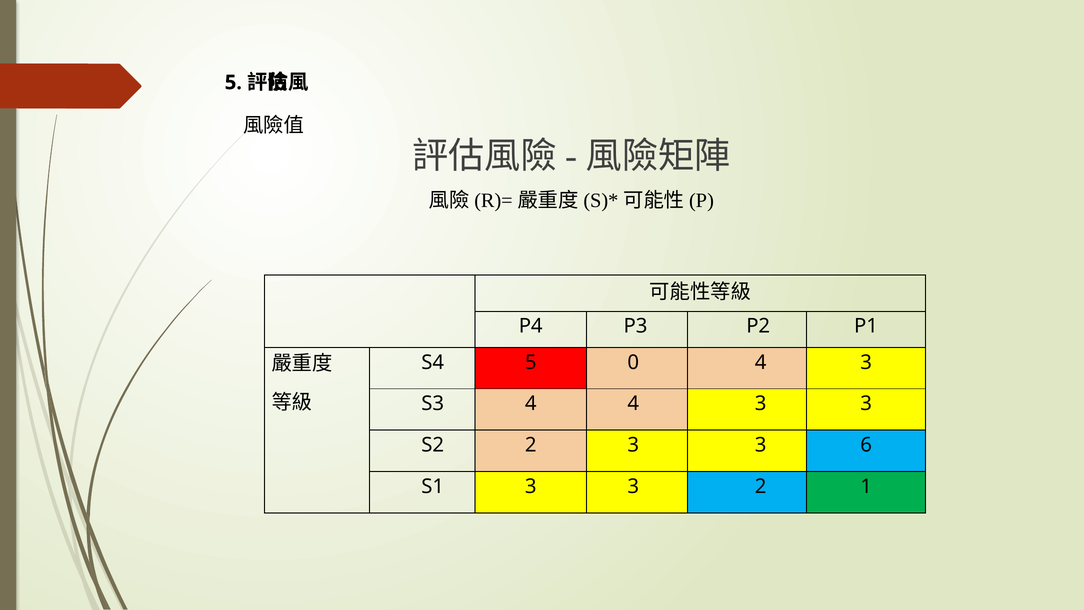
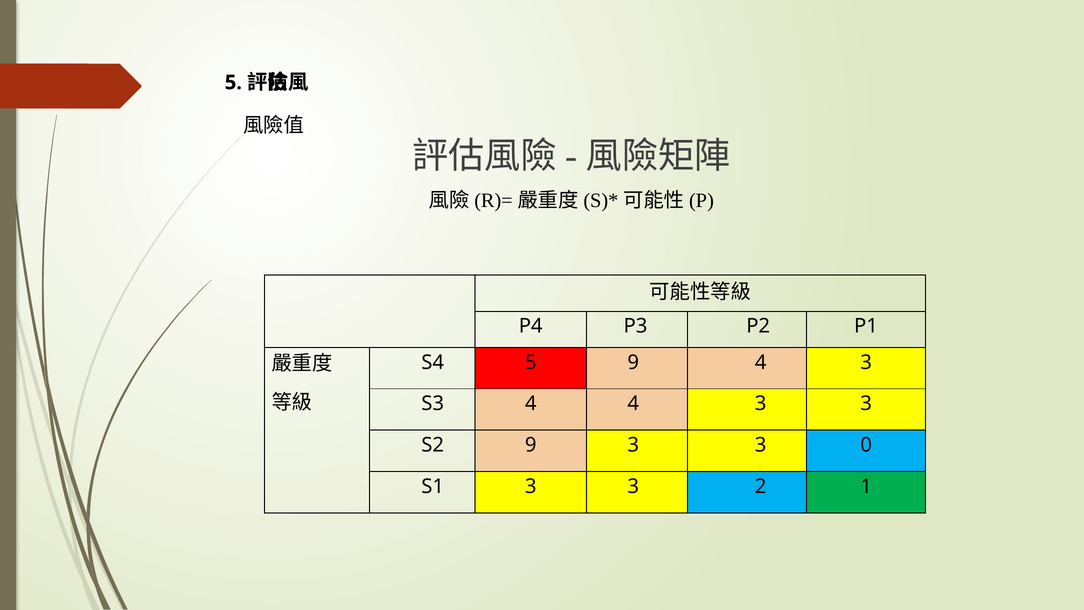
5 0: 0 -> 9
S2 2: 2 -> 9
6: 6 -> 0
